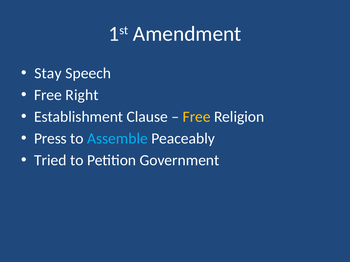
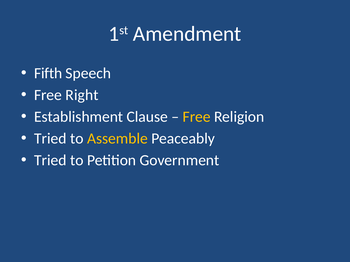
Stay: Stay -> Fifth
Press at (50, 139): Press -> Tried
Assemble colour: light blue -> yellow
